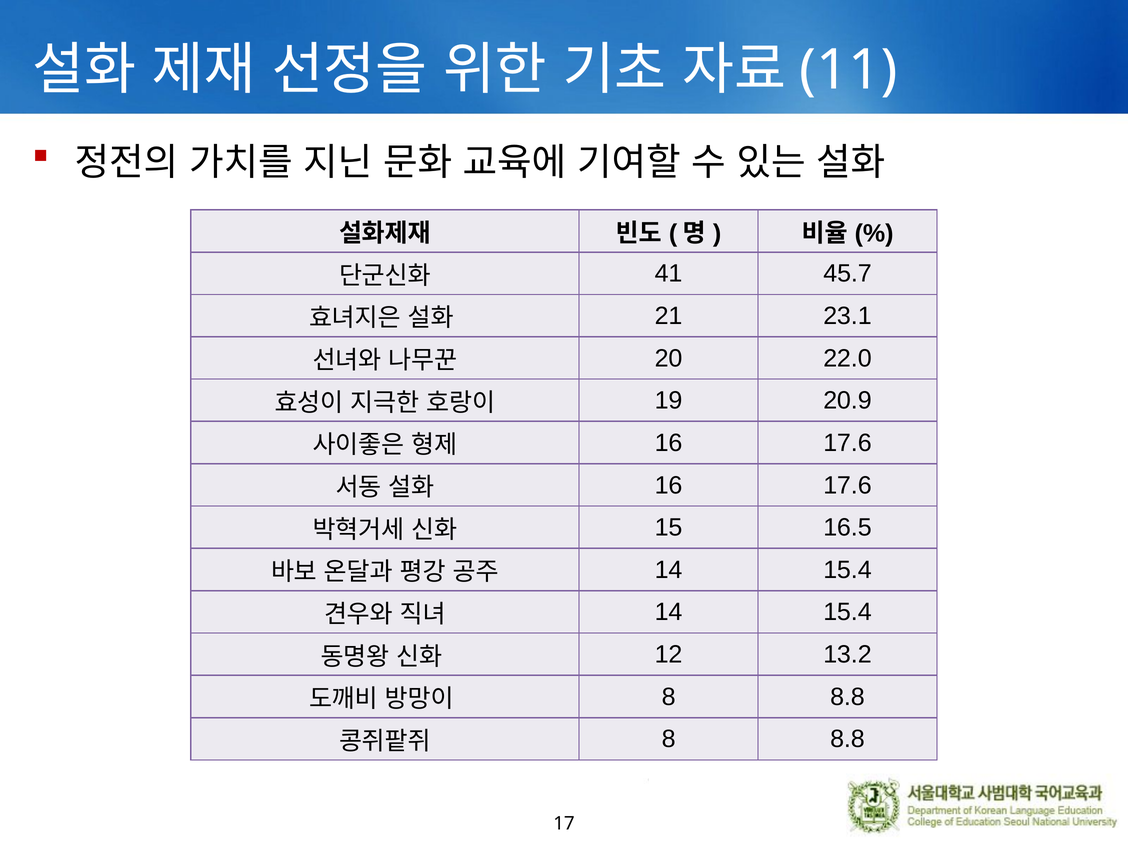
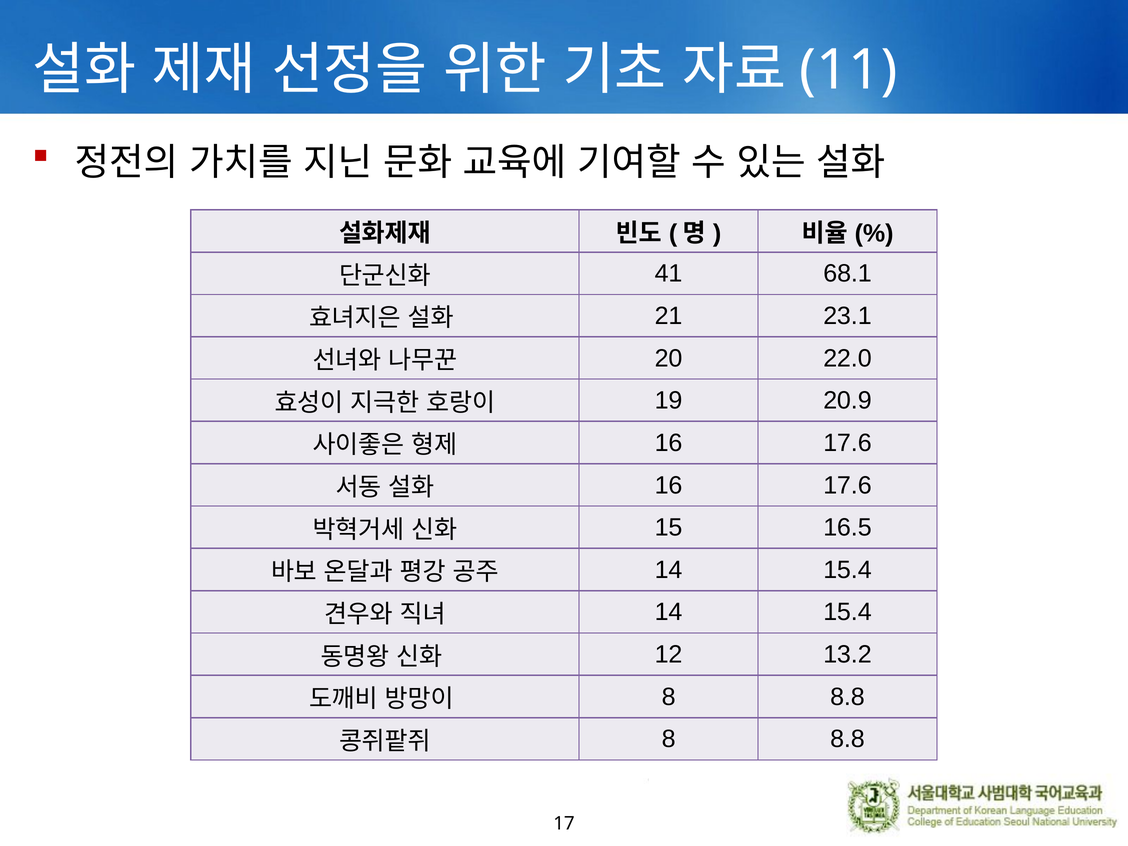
45.7: 45.7 -> 68.1
